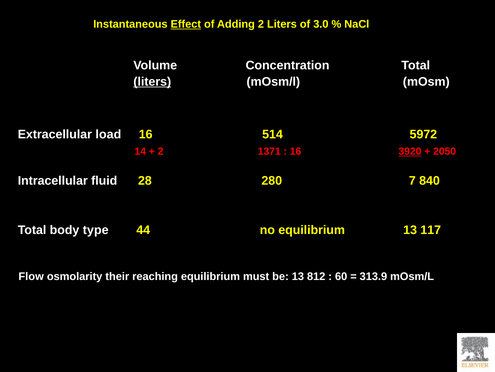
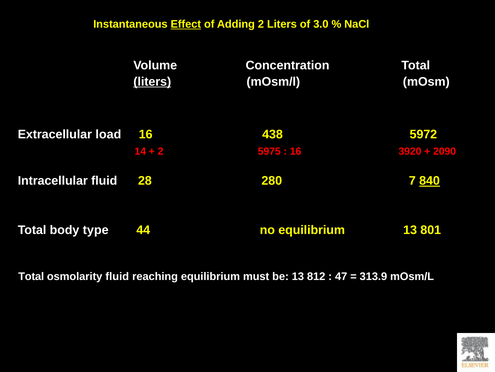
514: 514 -> 438
1371: 1371 -> 5975
3920 underline: present -> none
2050: 2050 -> 2090
840 underline: none -> present
117: 117 -> 801
Flow at (31, 276): Flow -> Total
osmolarity their: their -> fluid
60: 60 -> 47
